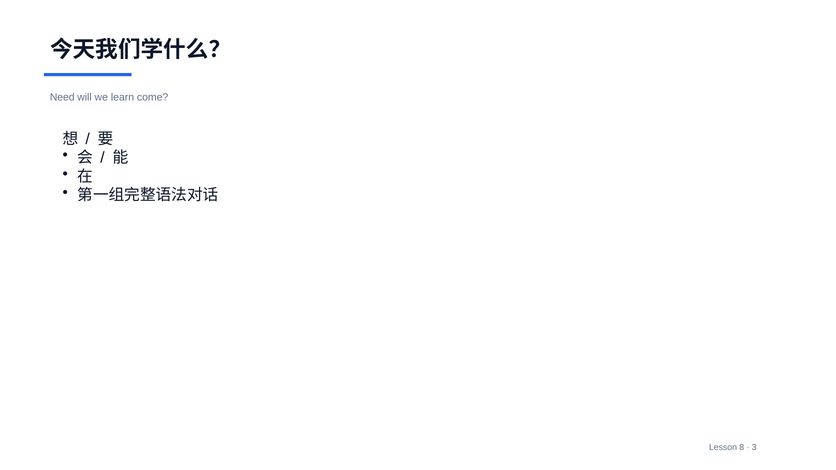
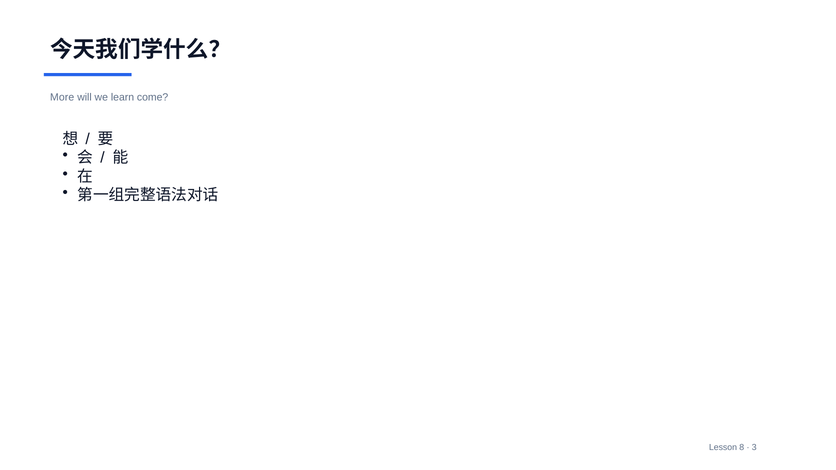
Need: Need -> More
